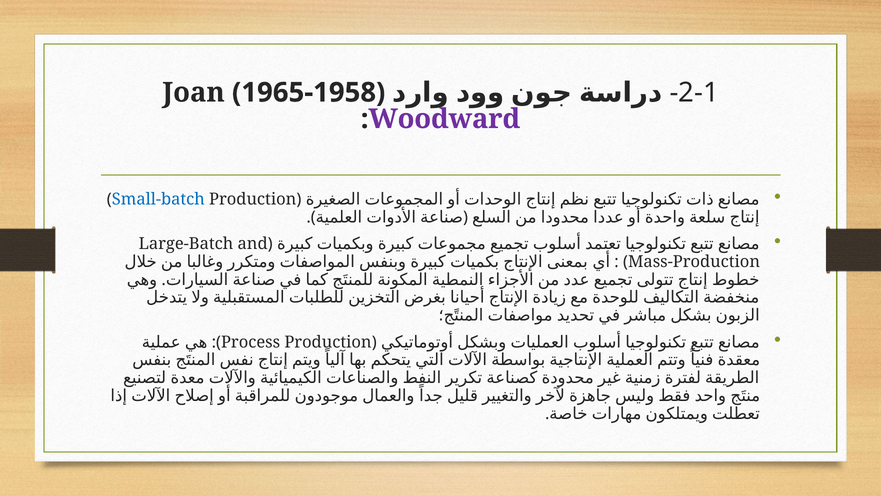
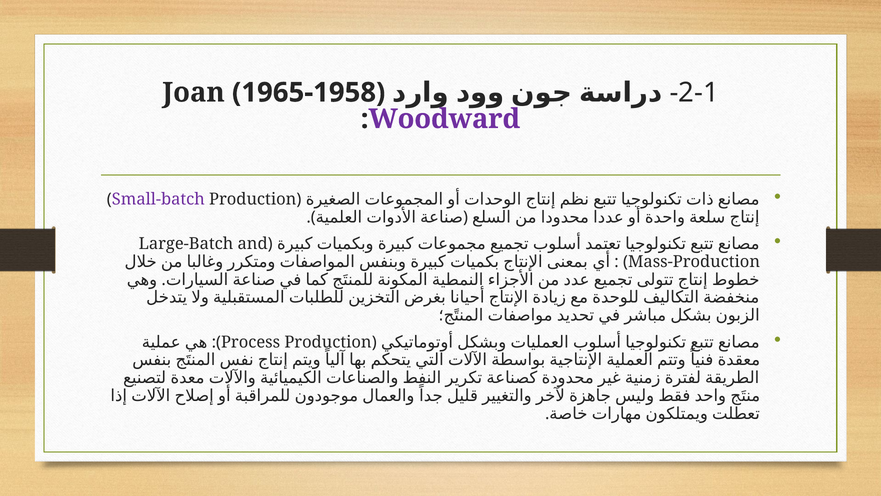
Small-batch colour: blue -> purple
